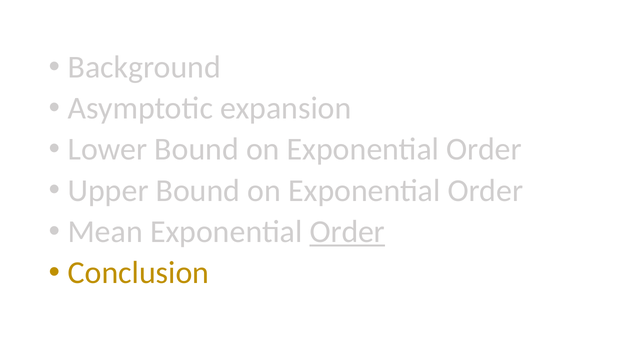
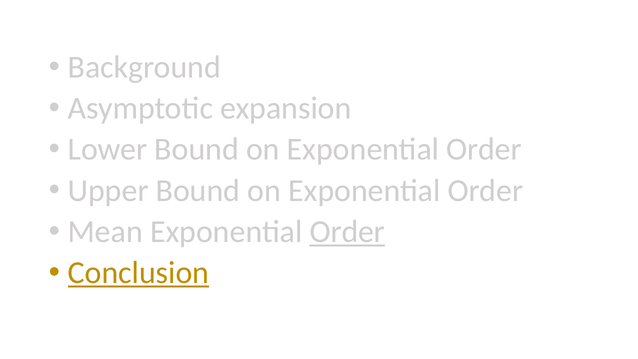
Conclusion underline: none -> present
